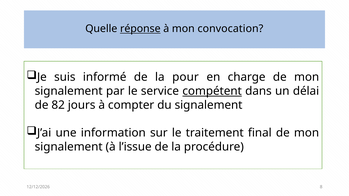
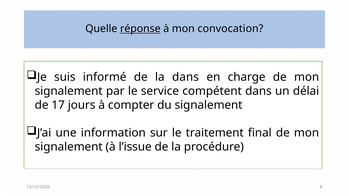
la pour: pour -> dans
compétent underline: present -> none
82: 82 -> 17
